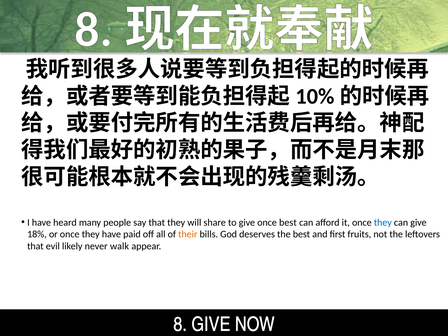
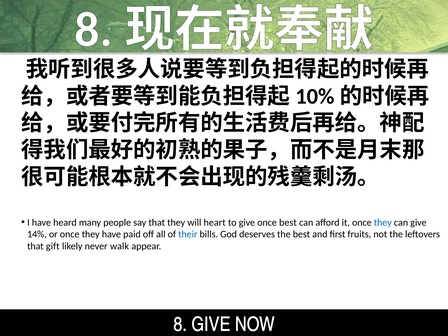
share: share -> heart
18%: 18% -> 14%
their colour: orange -> blue
evil: evil -> gift
